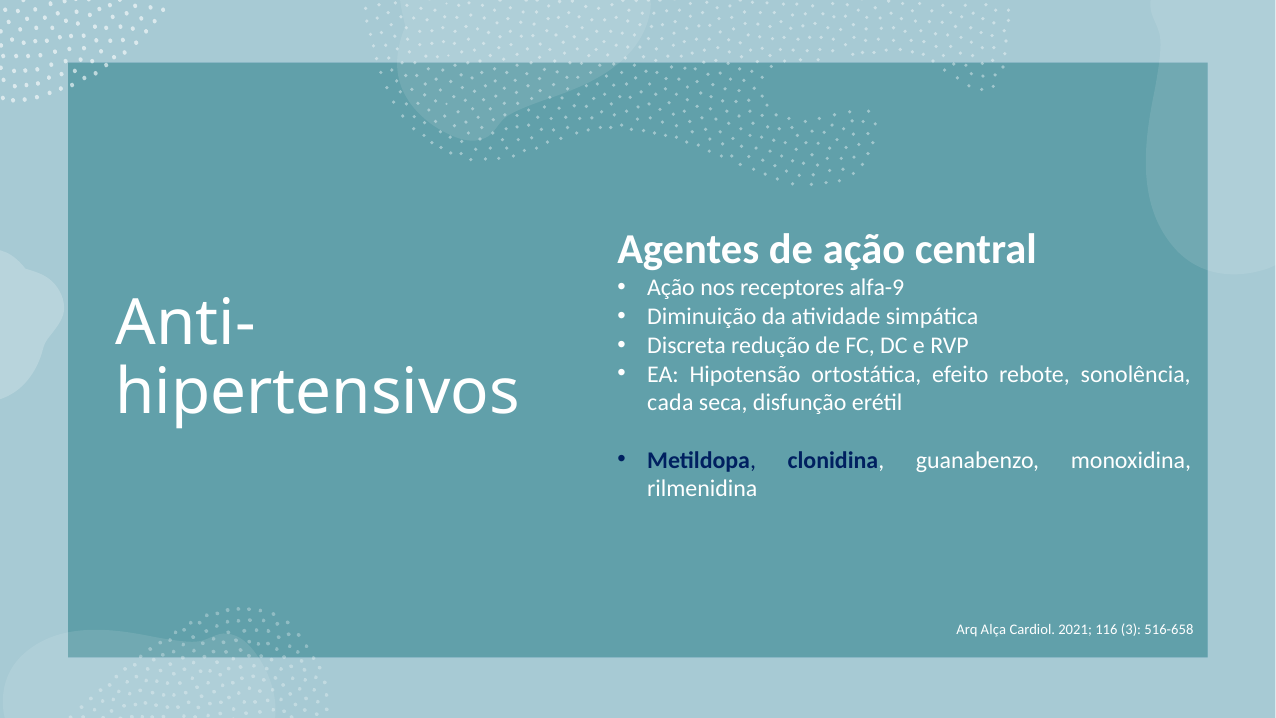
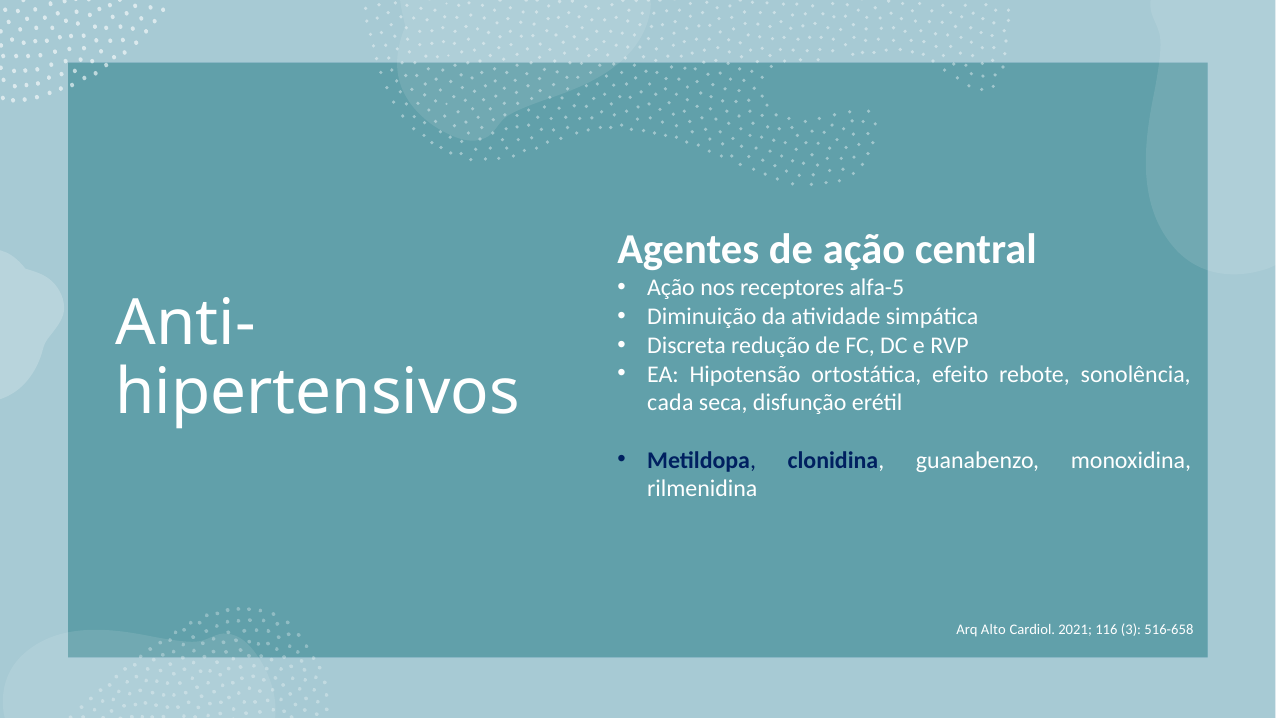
alfa-9: alfa-9 -> alfa-5
Alça: Alça -> Alto
